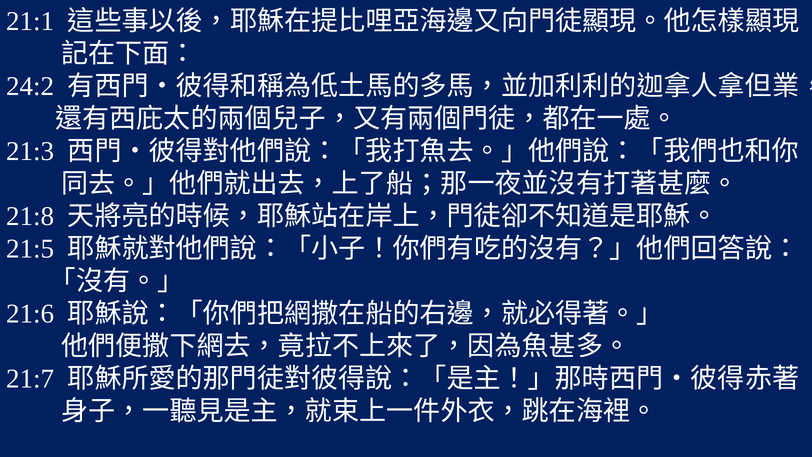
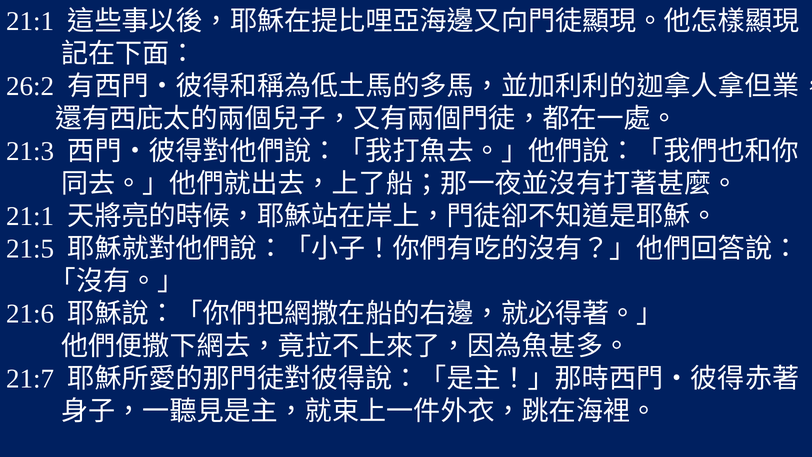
24:2: 24:2 -> 26:2
21:8 at (30, 216): 21:8 -> 21:1
